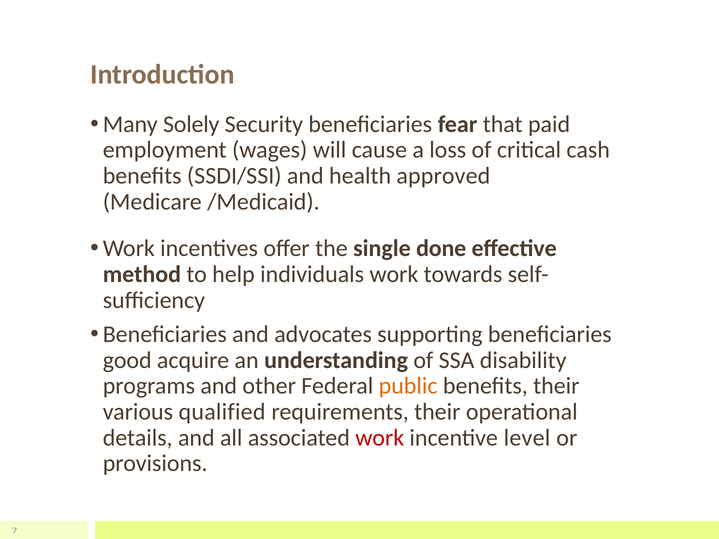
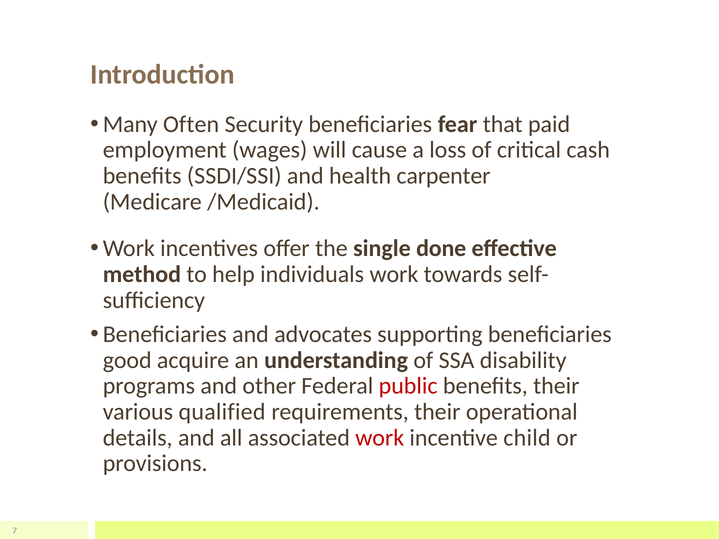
Solely: Solely -> Often
approved: approved -> carpenter
public colour: orange -> red
level: level -> child
